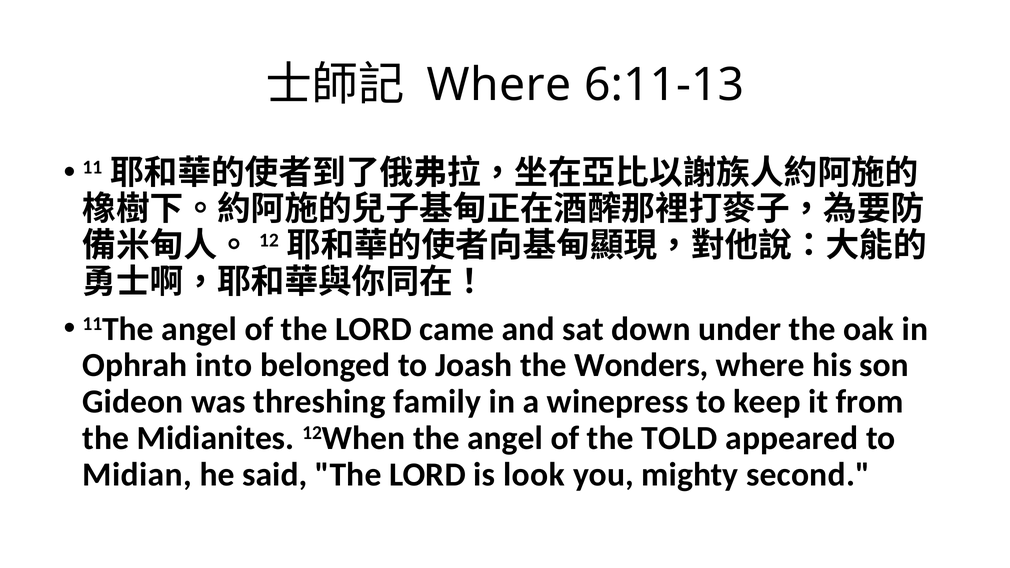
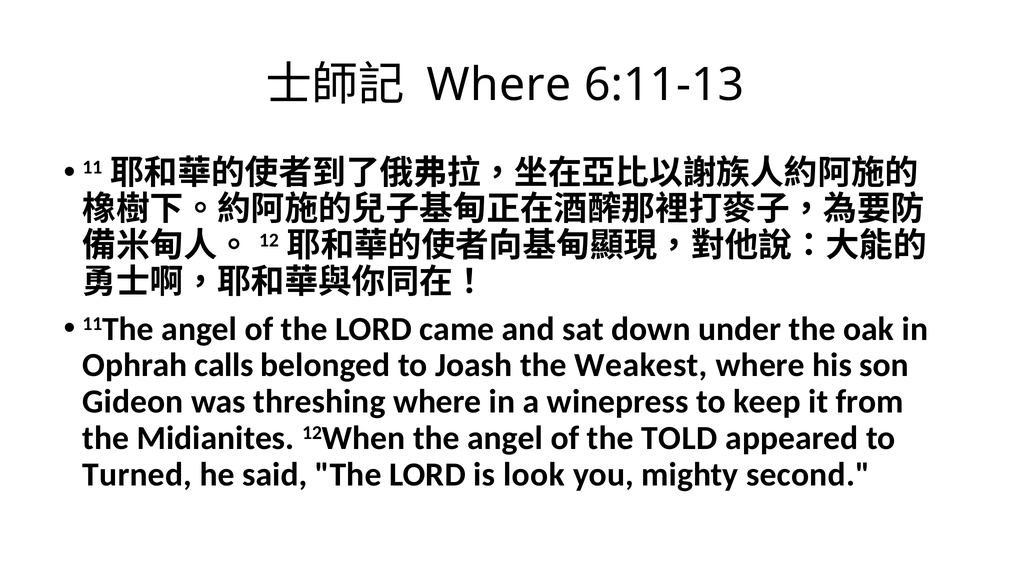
into: into -> calls
Wonders: Wonders -> Weakest
threshing family: family -> where
Midian: Midian -> Turned
